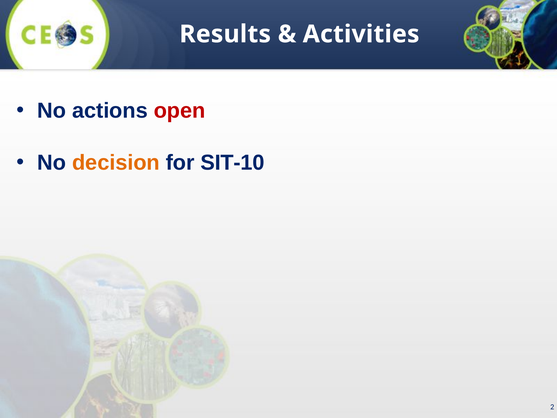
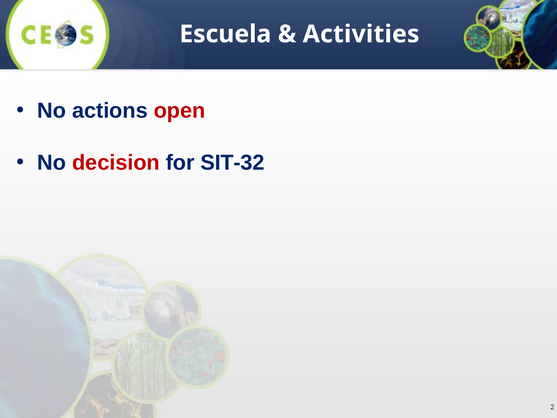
Results: Results -> Escuela
decision colour: orange -> red
SIT-10: SIT-10 -> SIT-32
